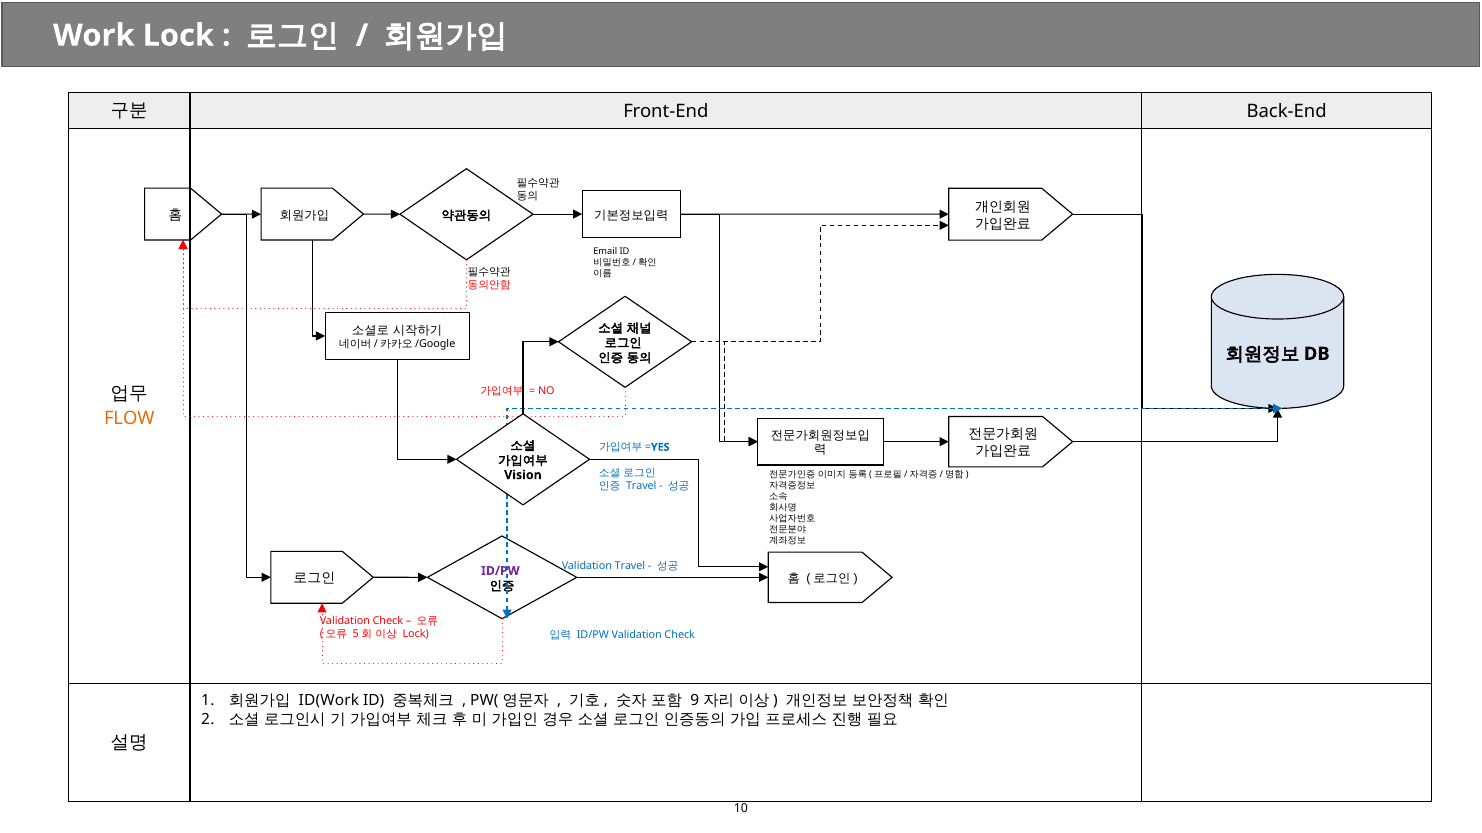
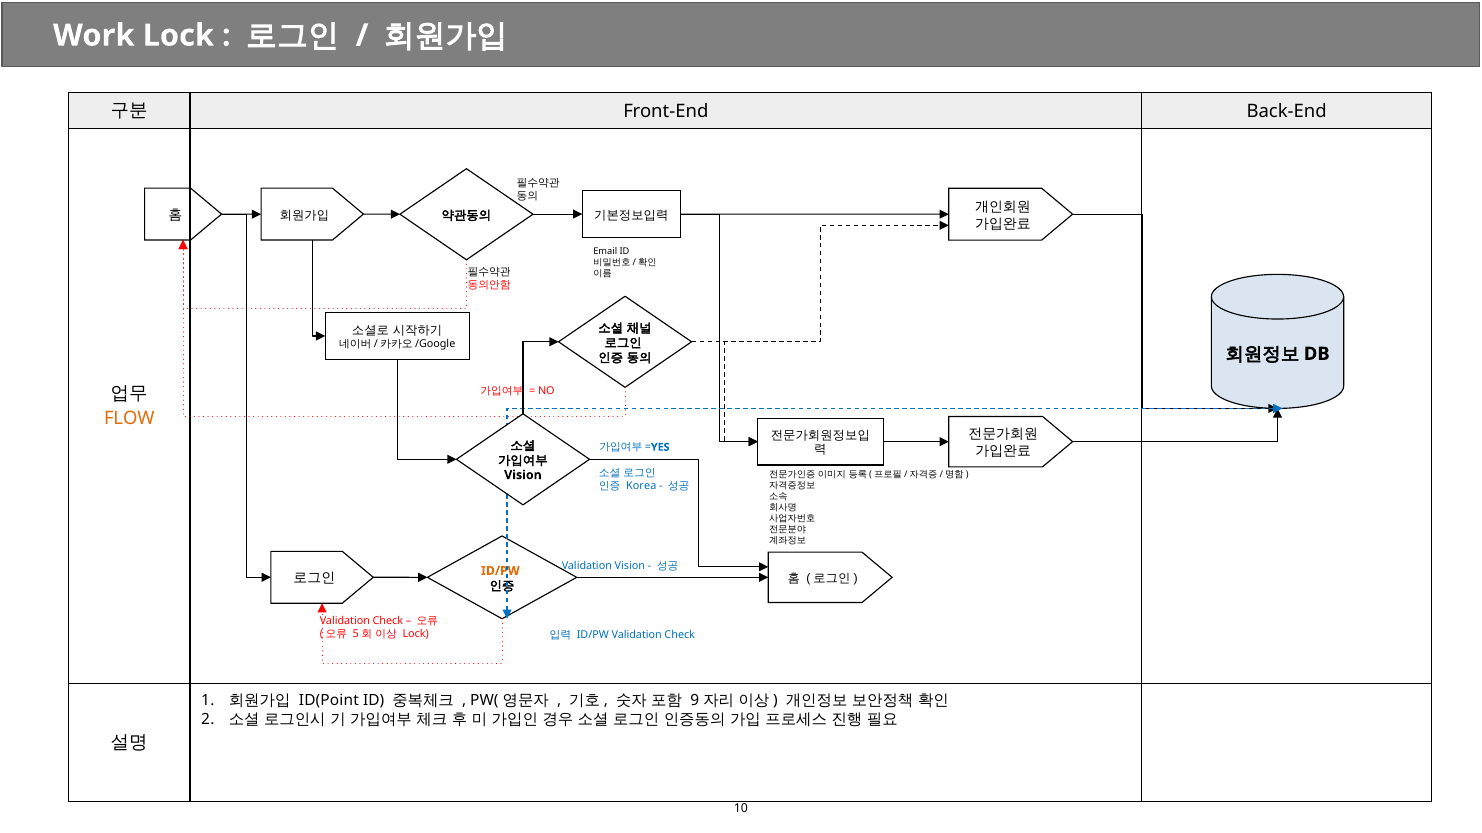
Travel at (641, 486): Travel -> Korea
Validation Travel: Travel -> Vision
ID/PW at (500, 571) colour: purple -> orange
ID(Work: ID(Work -> ID(Point
